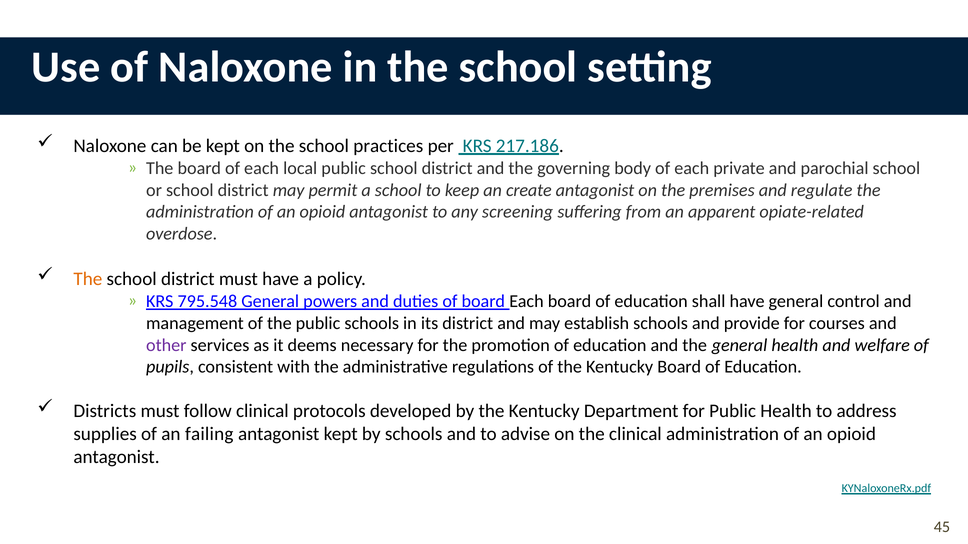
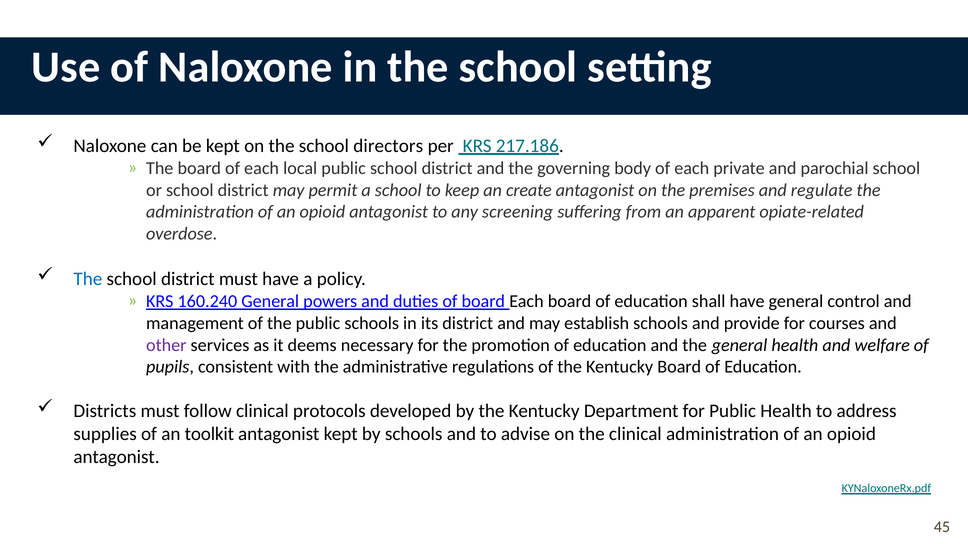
practices: practices -> directors
The at (88, 279) colour: orange -> blue
795.548: 795.548 -> 160.240
failing: failing -> toolkit
